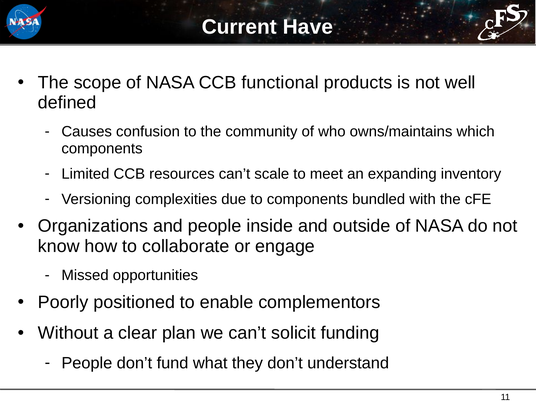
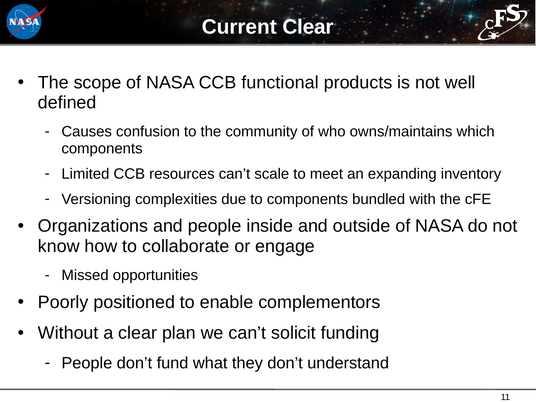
Current Have: Have -> Clear
